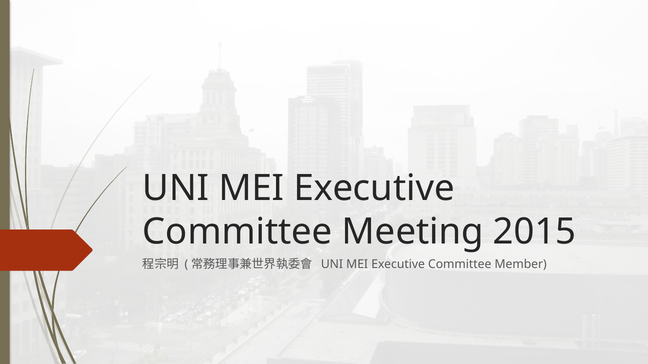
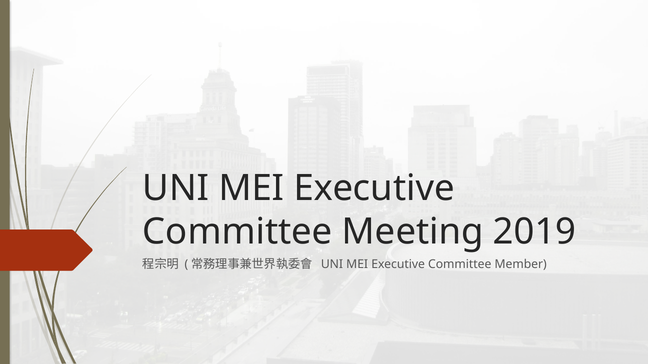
2015: 2015 -> 2019
